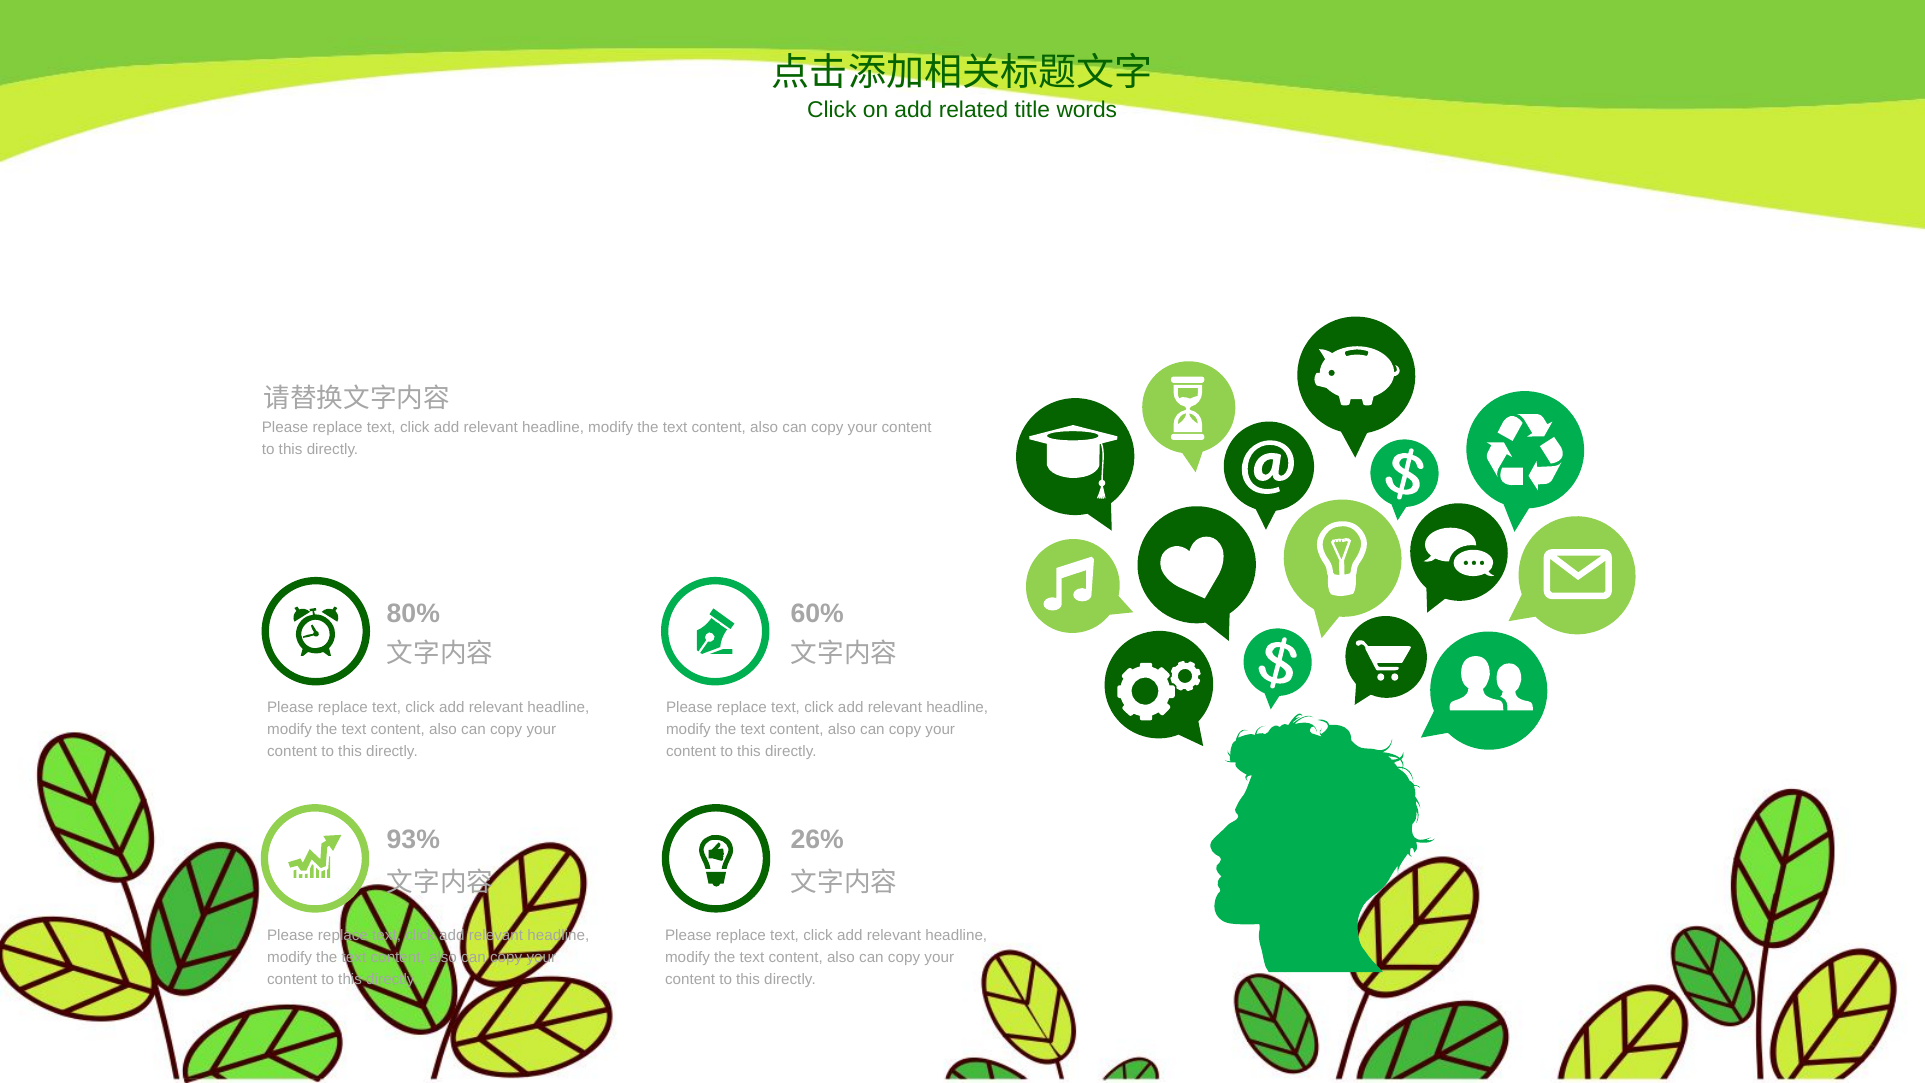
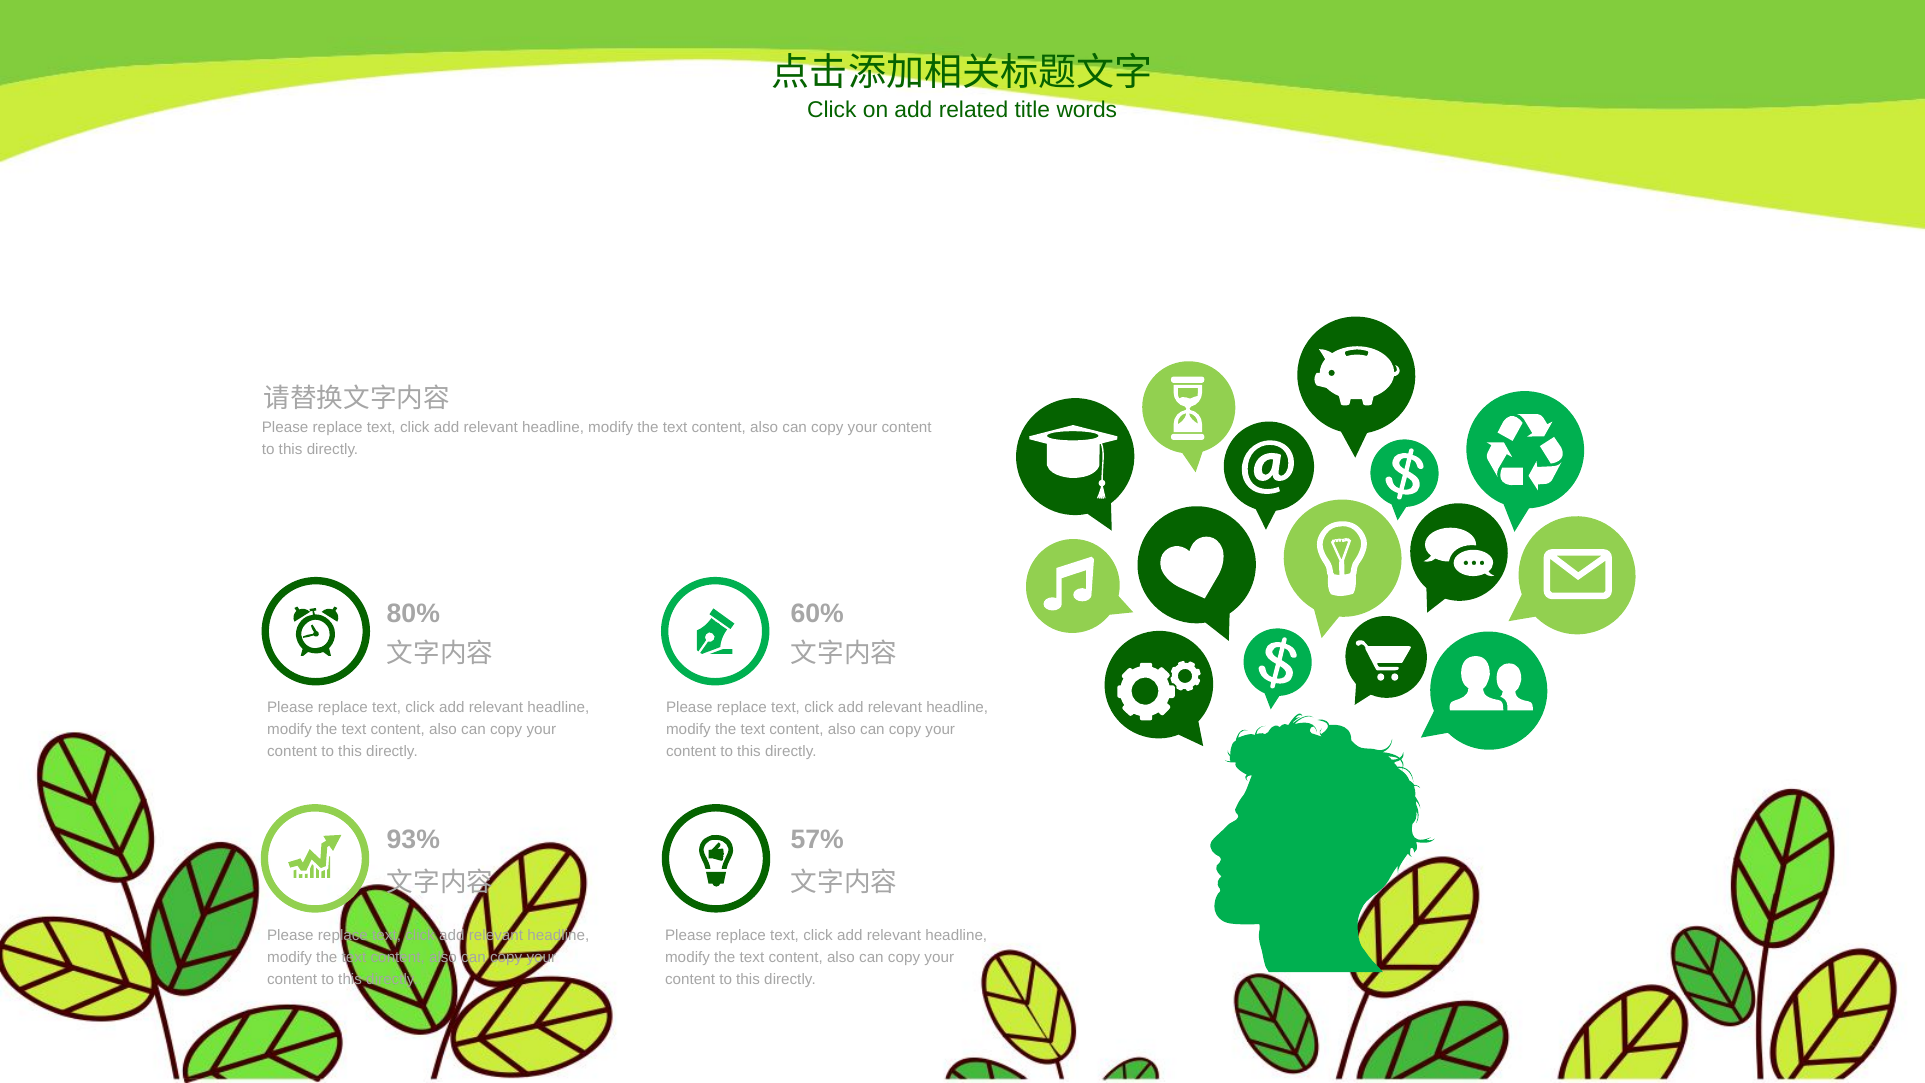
26%: 26% -> 57%
